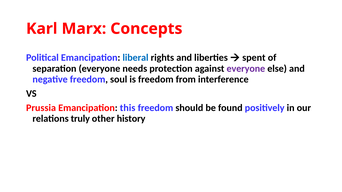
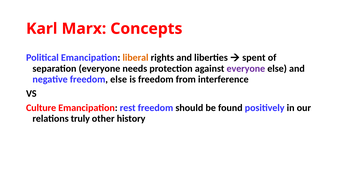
liberal colour: blue -> orange
freedom soul: soul -> else
Prussia: Prussia -> Culture
this: this -> rest
